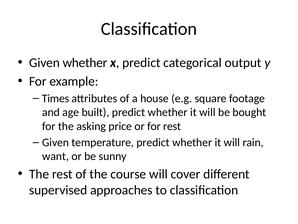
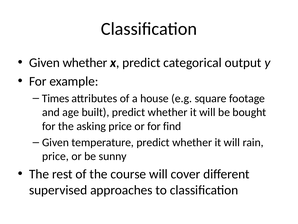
for rest: rest -> find
want at (55, 156): want -> price
